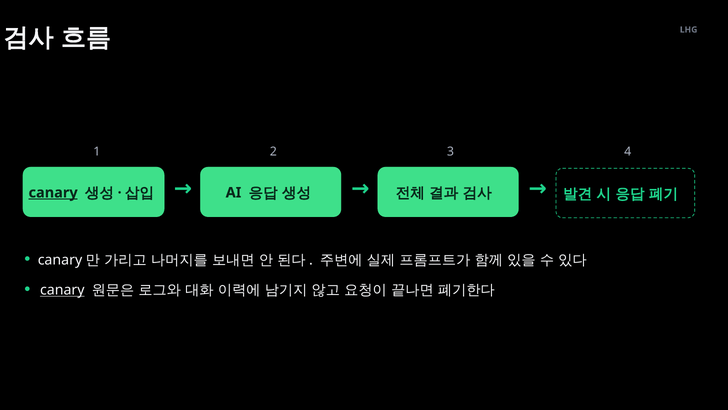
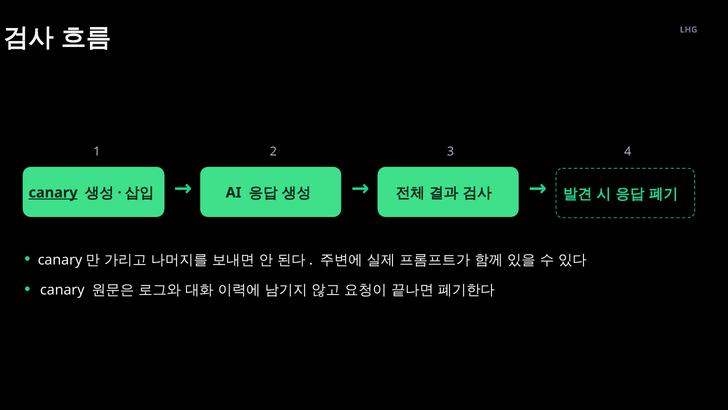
canary at (62, 290) underline: present -> none
